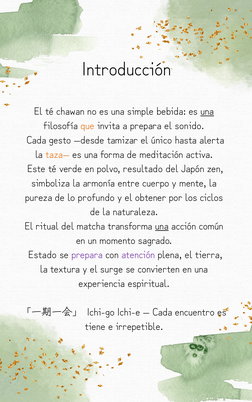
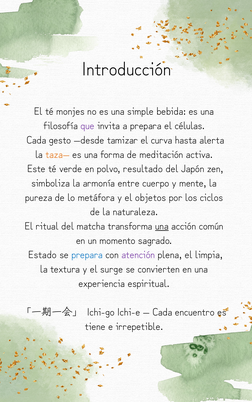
chawan: chawan -> monjes
una at (207, 111) underline: present -> none
que colour: orange -> purple
sonido: sonido -> células
único: único -> curva
profundo: profundo -> metáfora
obtener: obtener -> objetos
prepara at (87, 255) colour: purple -> blue
tierra: tierra -> limpia
